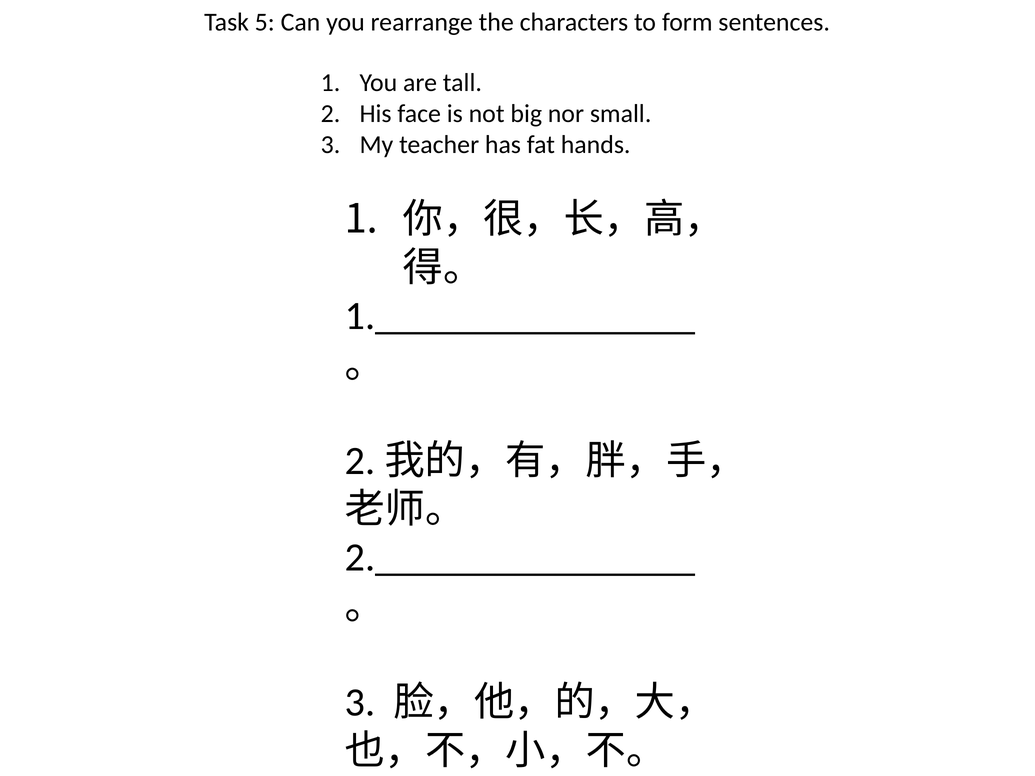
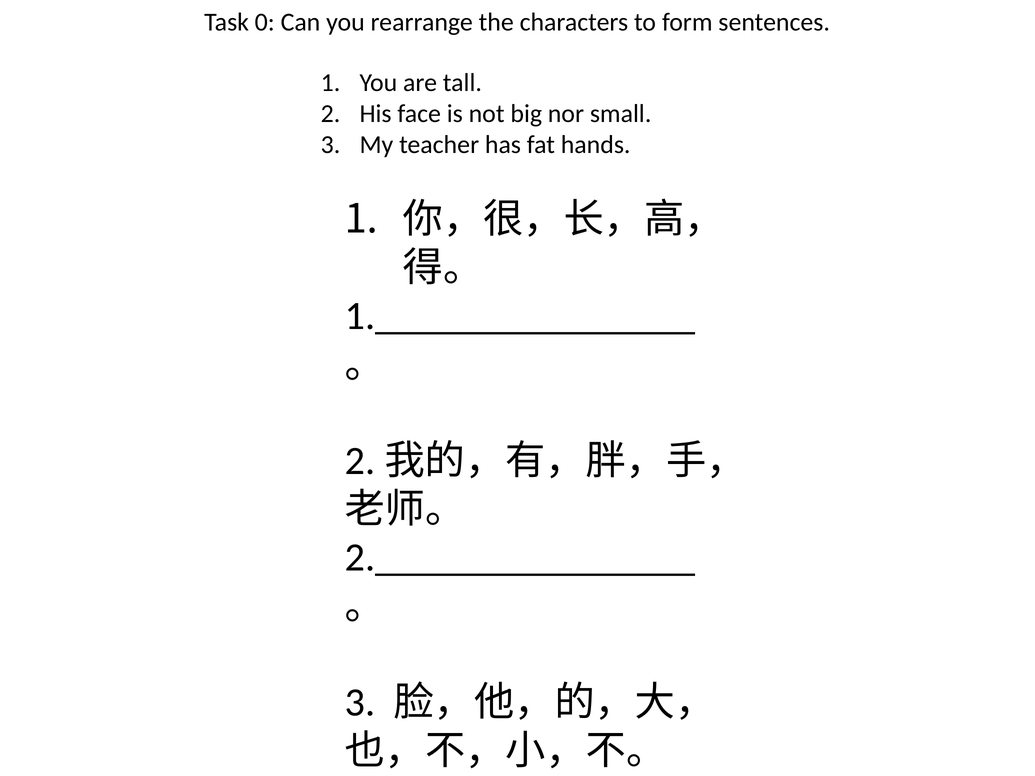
5: 5 -> 0
